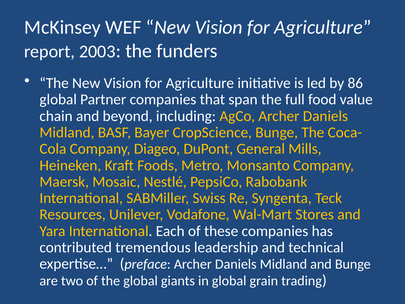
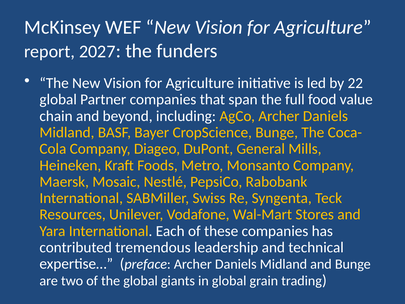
2003: 2003 -> 2027
86: 86 -> 22
